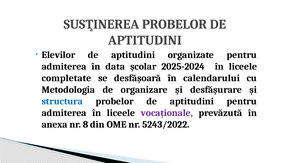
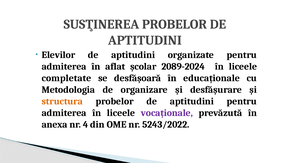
data: data -> aflat
2025-2024: 2025-2024 -> 2089-2024
calendarului: calendarului -> educaționale
structura colour: blue -> orange
8: 8 -> 4
